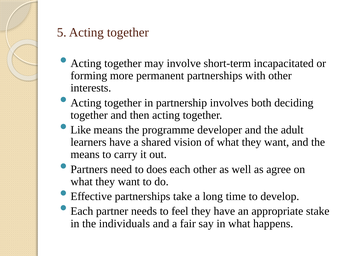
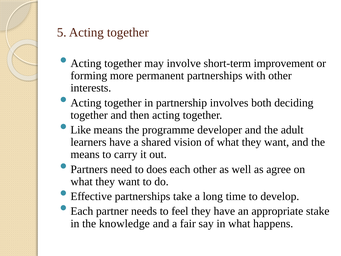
incapacitated: incapacitated -> improvement
individuals: individuals -> knowledge
